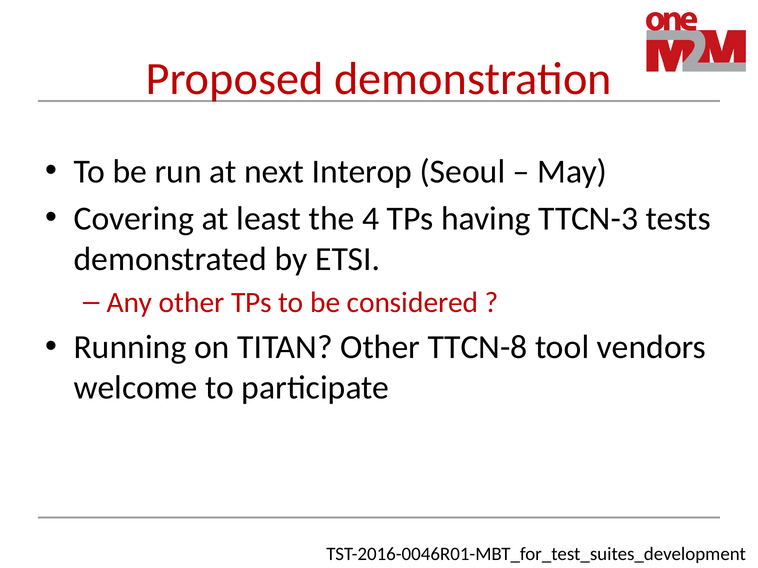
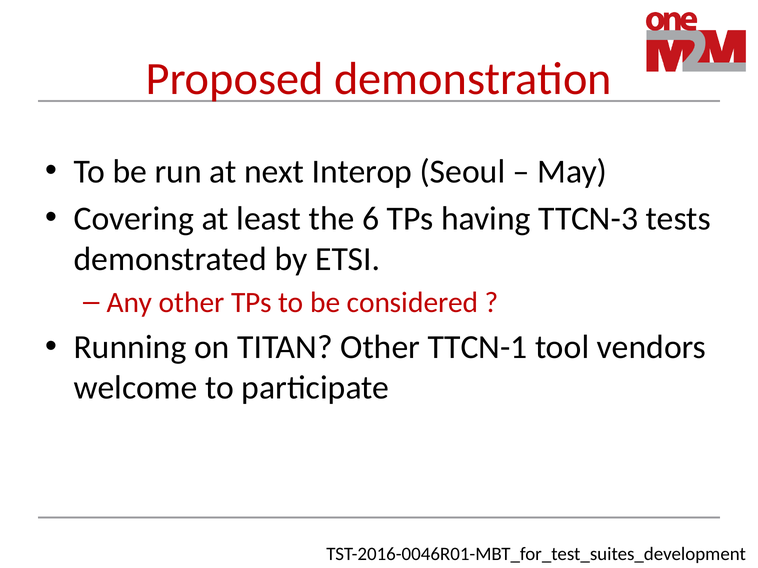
4: 4 -> 6
TTCN-8: TTCN-8 -> TTCN-1
